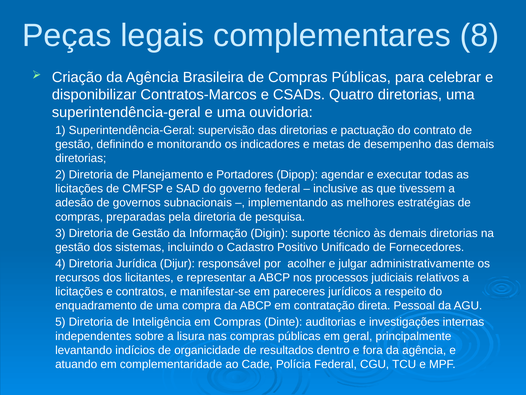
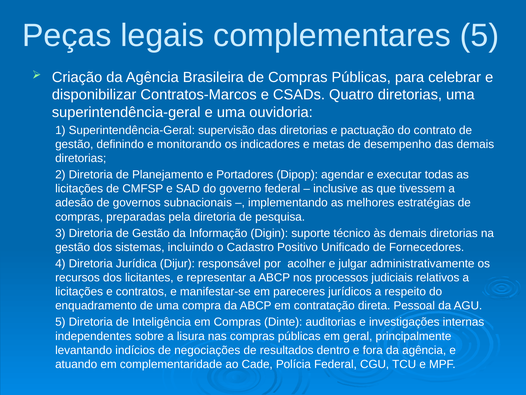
complementares 8: 8 -> 5
organicidade: organicidade -> negociações
